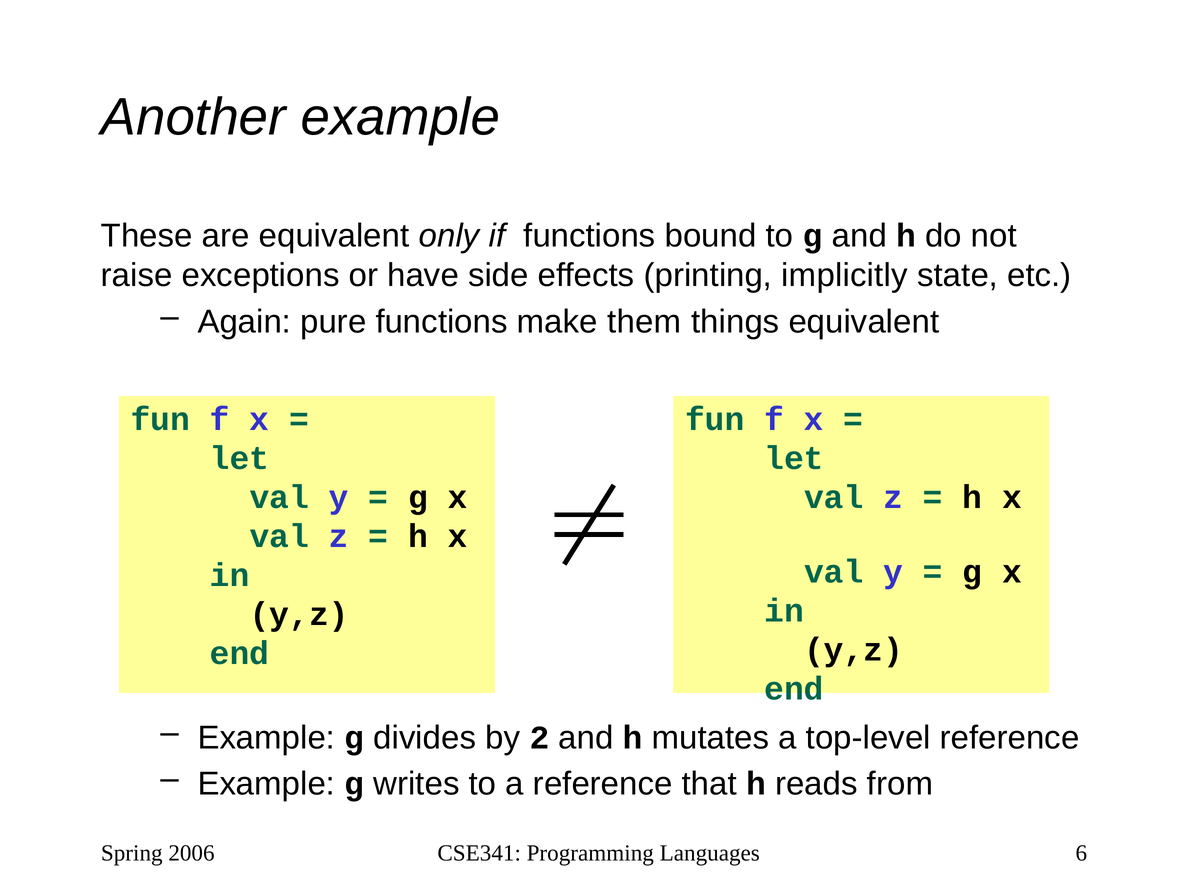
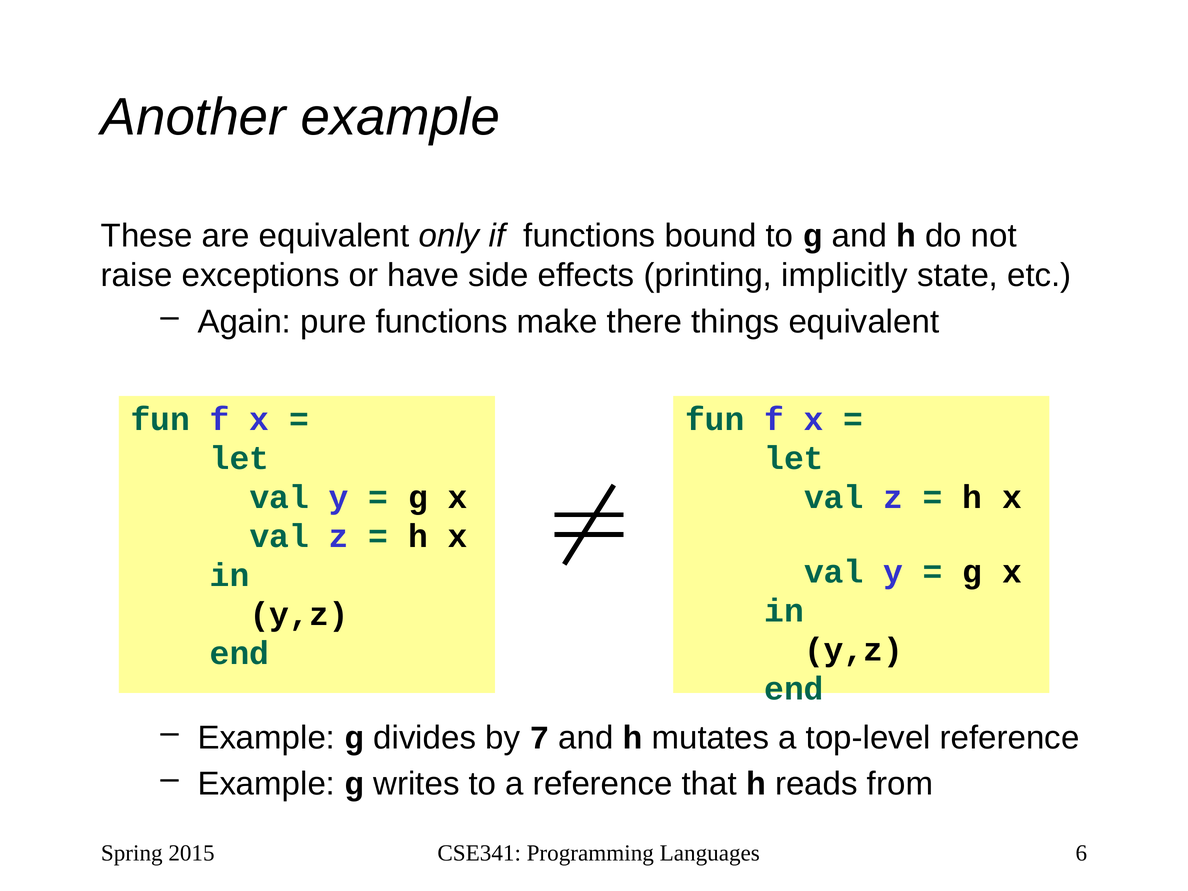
them: them -> there
2: 2 -> 7
2006: 2006 -> 2015
